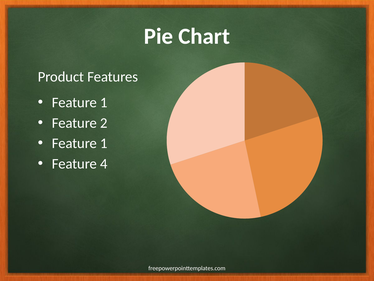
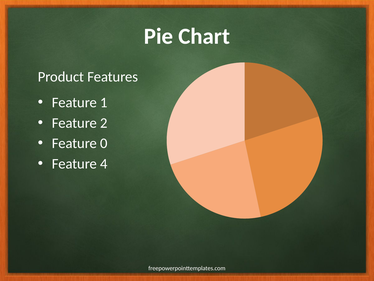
1 at (104, 143): 1 -> 0
